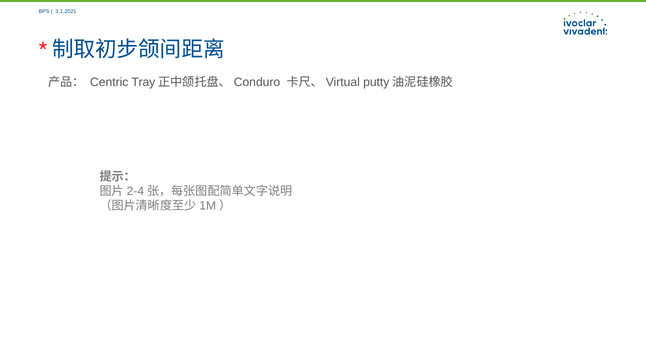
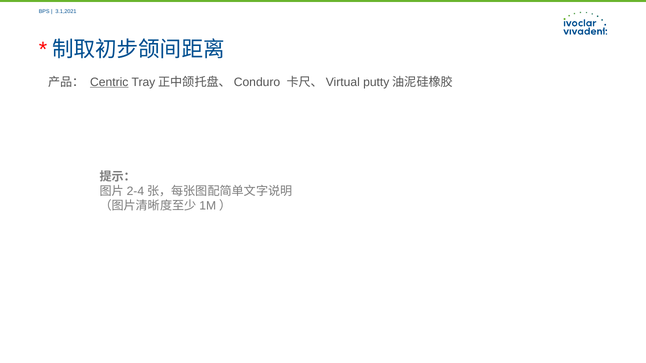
Centric underline: none -> present
